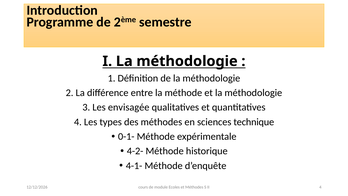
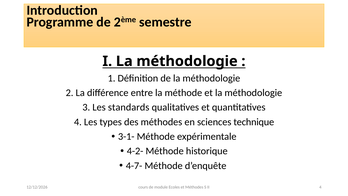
envisagée: envisagée -> standards
0-1-: 0-1- -> 3-1-
4-1-: 4-1- -> 4-7-
